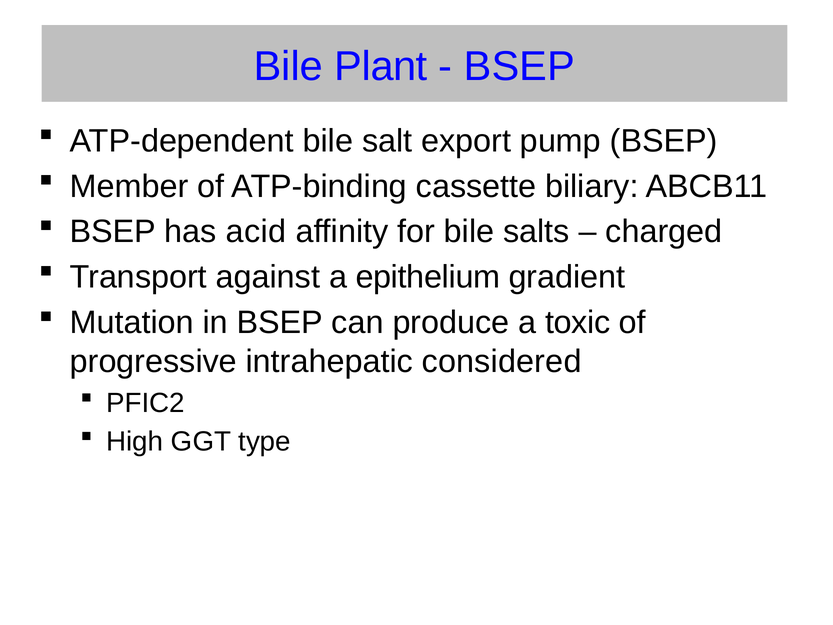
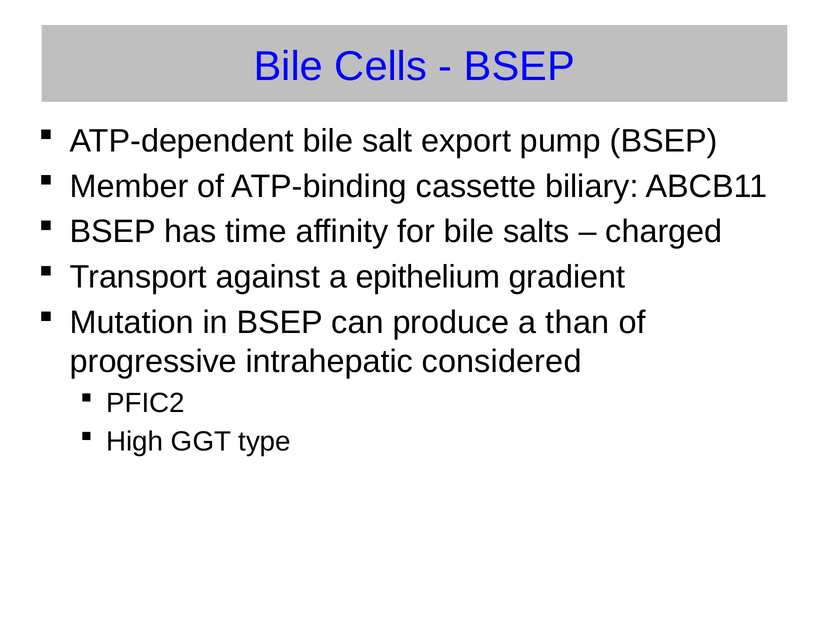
Plant: Plant -> Cells
acid: acid -> time
toxic: toxic -> than
